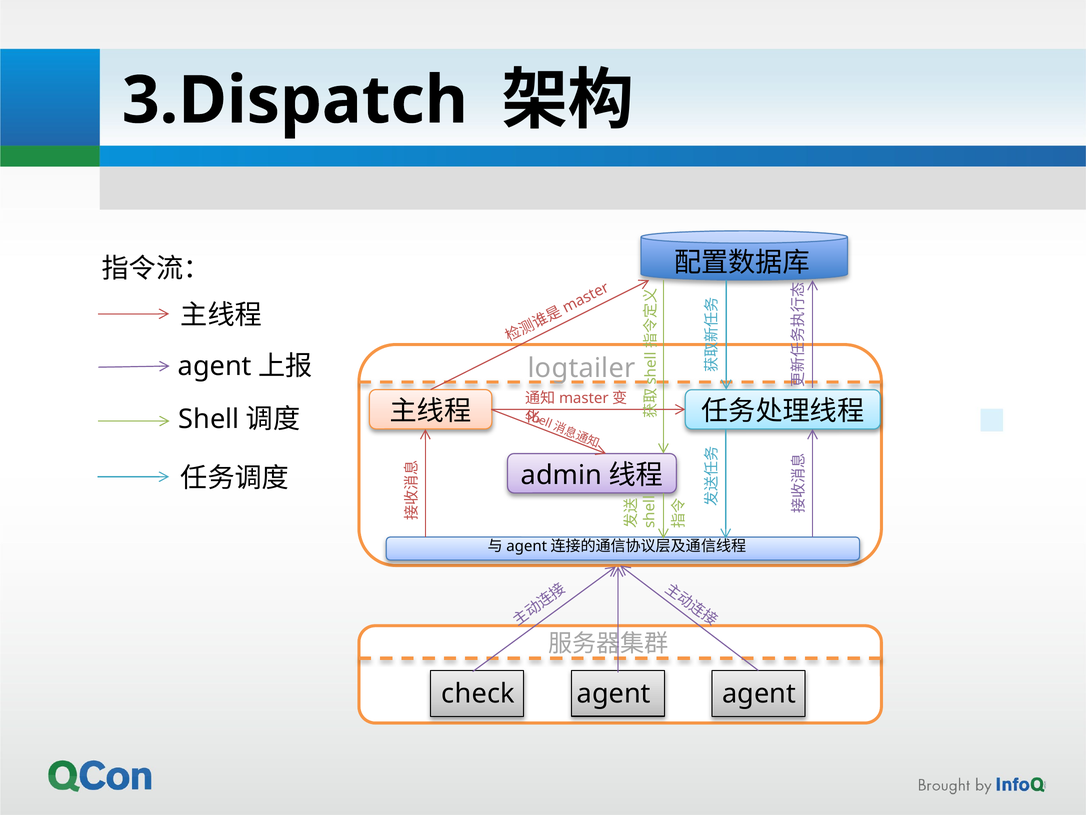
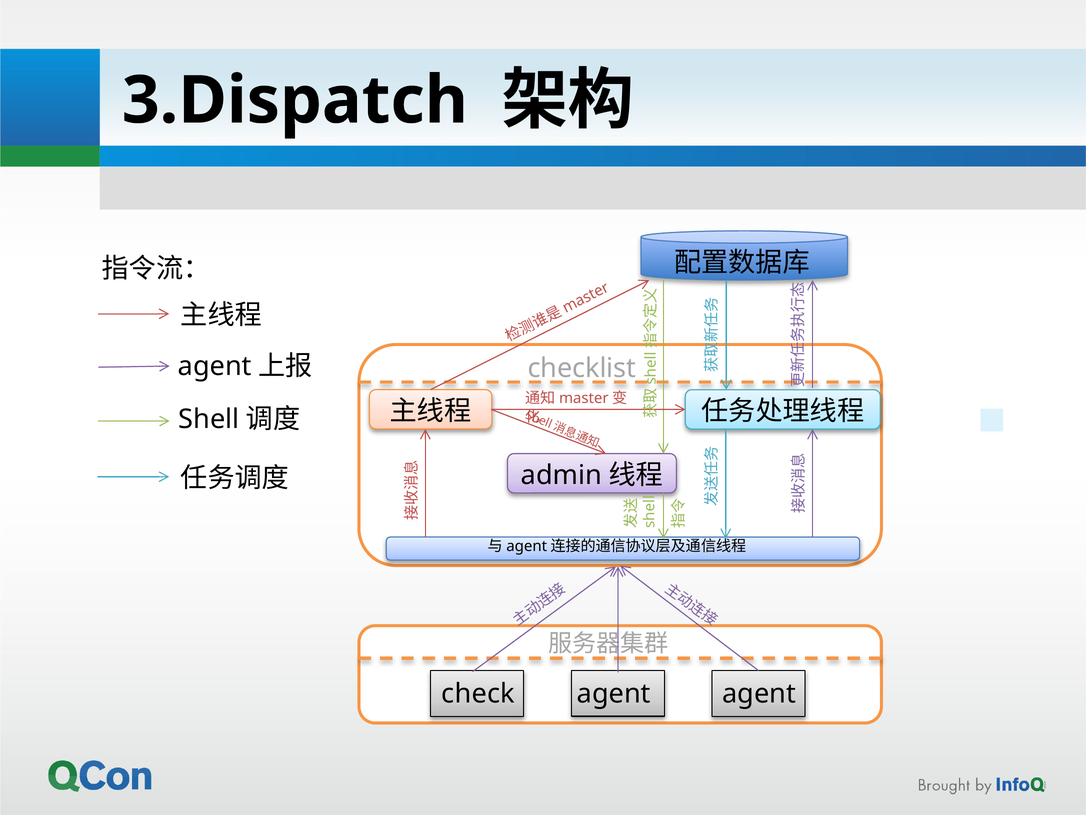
logtailer: logtailer -> checklist
